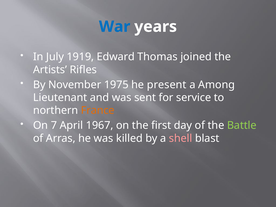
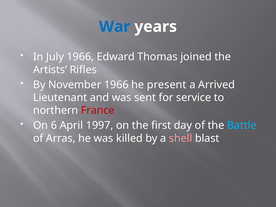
July 1919: 1919 -> 1966
November 1975: 1975 -> 1966
Among: Among -> Arrived
France colour: orange -> red
7: 7 -> 6
1967: 1967 -> 1997
Battle colour: light green -> light blue
